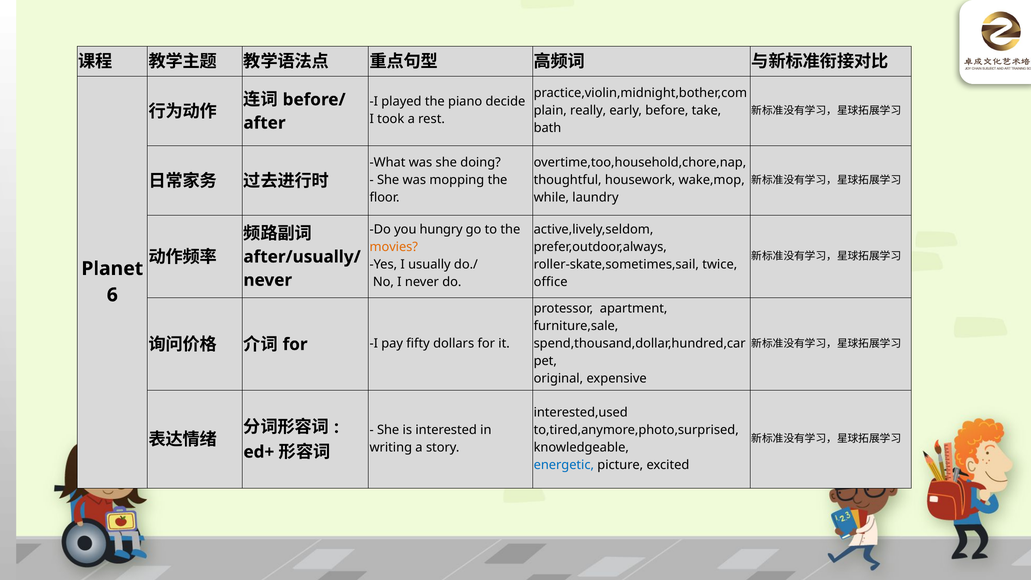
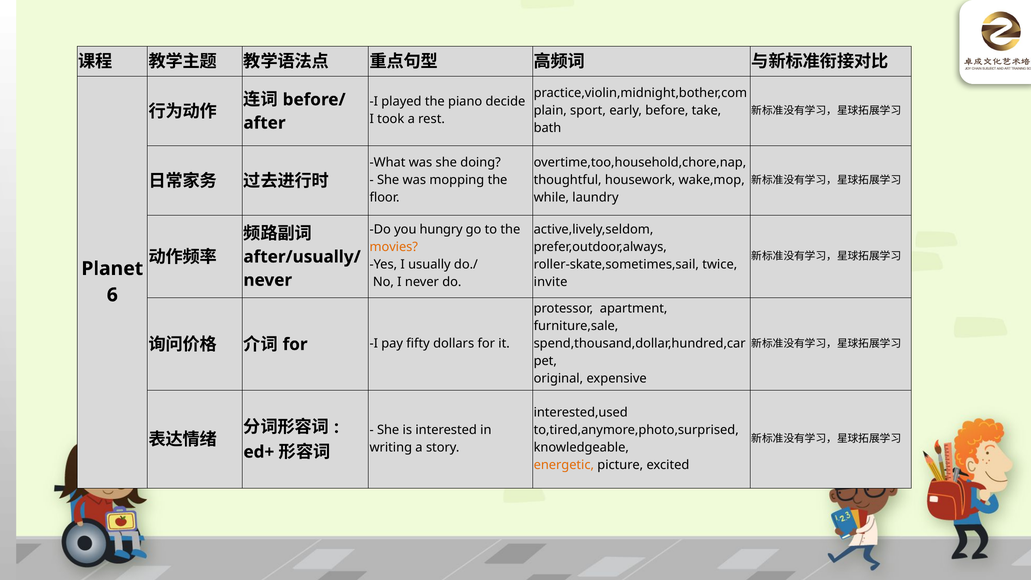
really: really -> sport
office: office -> invite
energetic colour: blue -> orange
